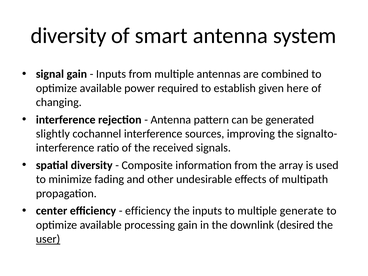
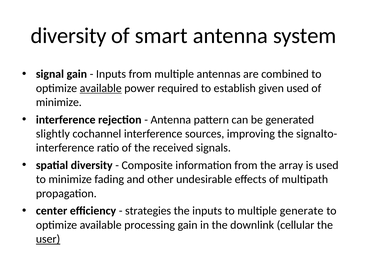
available at (101, 88) underline: none -> present
given here: here -> used
changing at (59, 102): changing -> minimize
efficiency at (148, 211): efficiency -> strategies
desired: desired -> cellular
